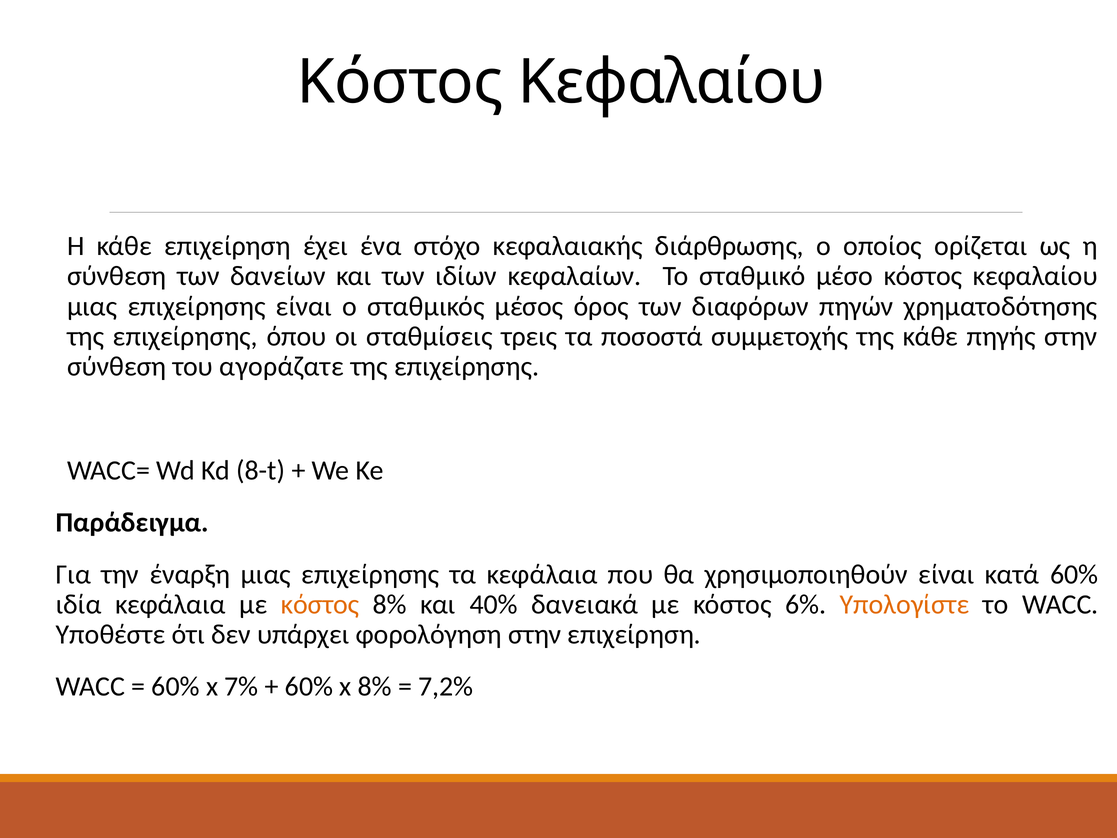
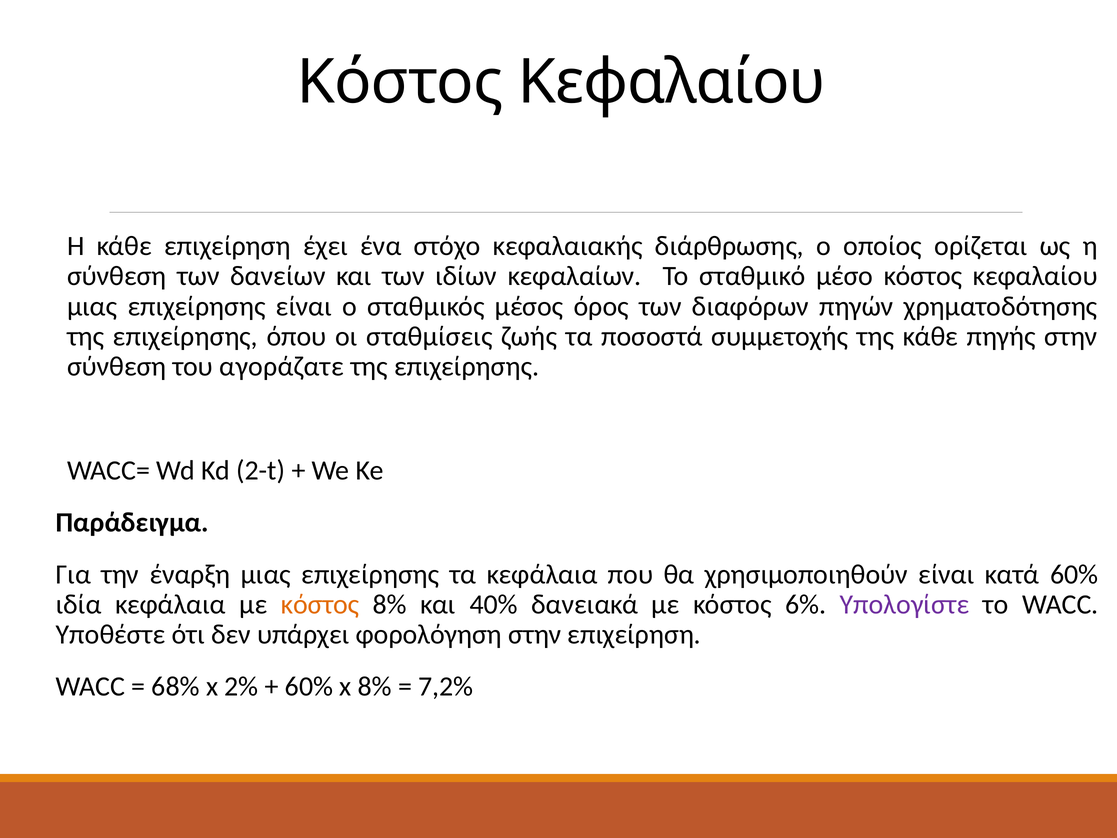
τρεις: τρεις -> ζωής
8-t: 8-t -> 2-t
Υπολογίστε colour: orange -> purple
60% at (176, 686): 60% -> 68%
7%: 7% -> 2%
